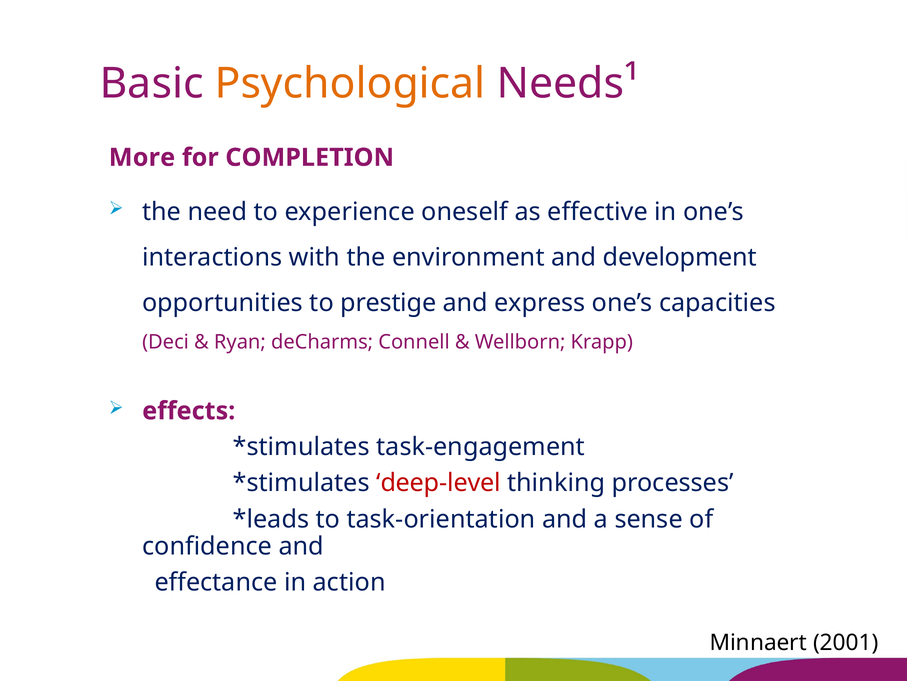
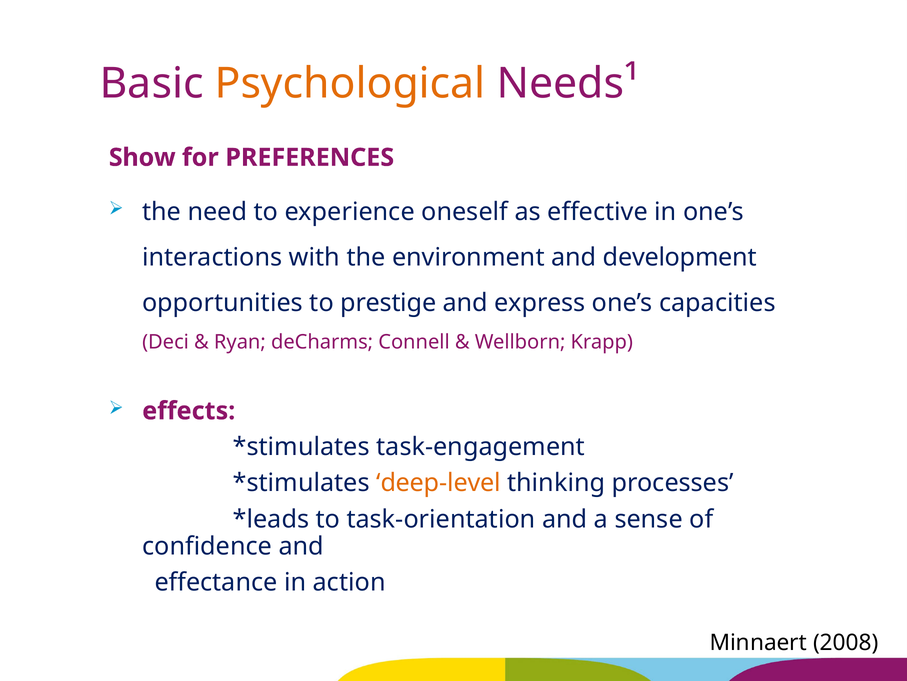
More: More -> Show
COMPLETION: COMPLETION -> PREFERENCES
deep-level colour: red -> orange
2001: 2001 -> 2008
